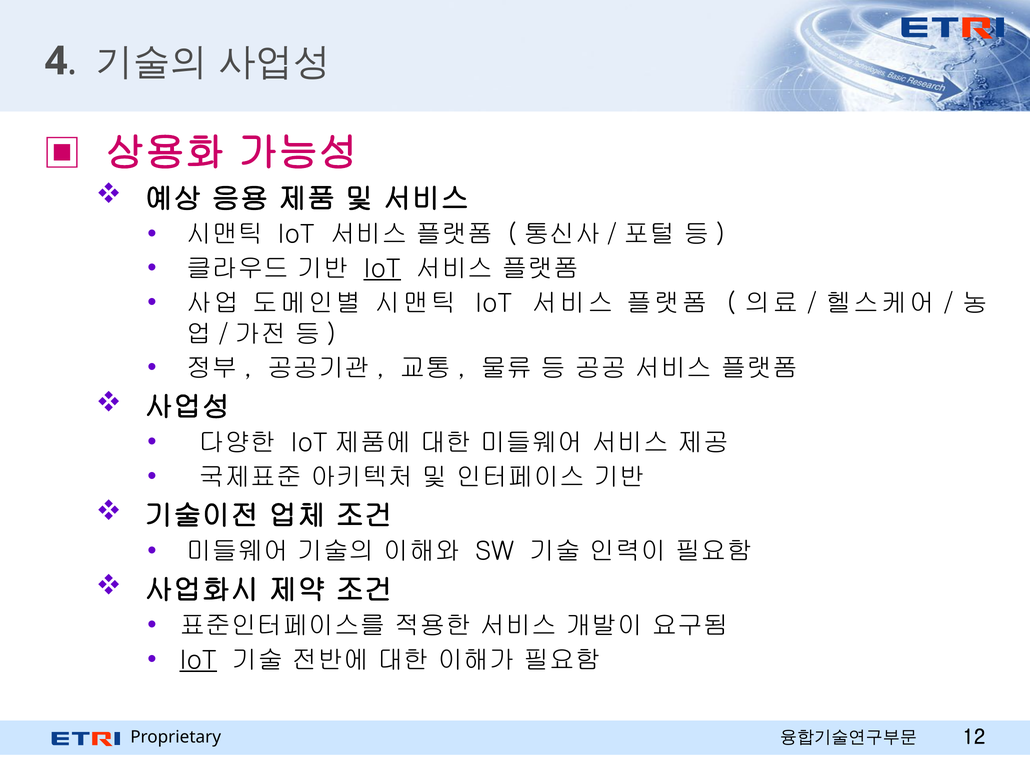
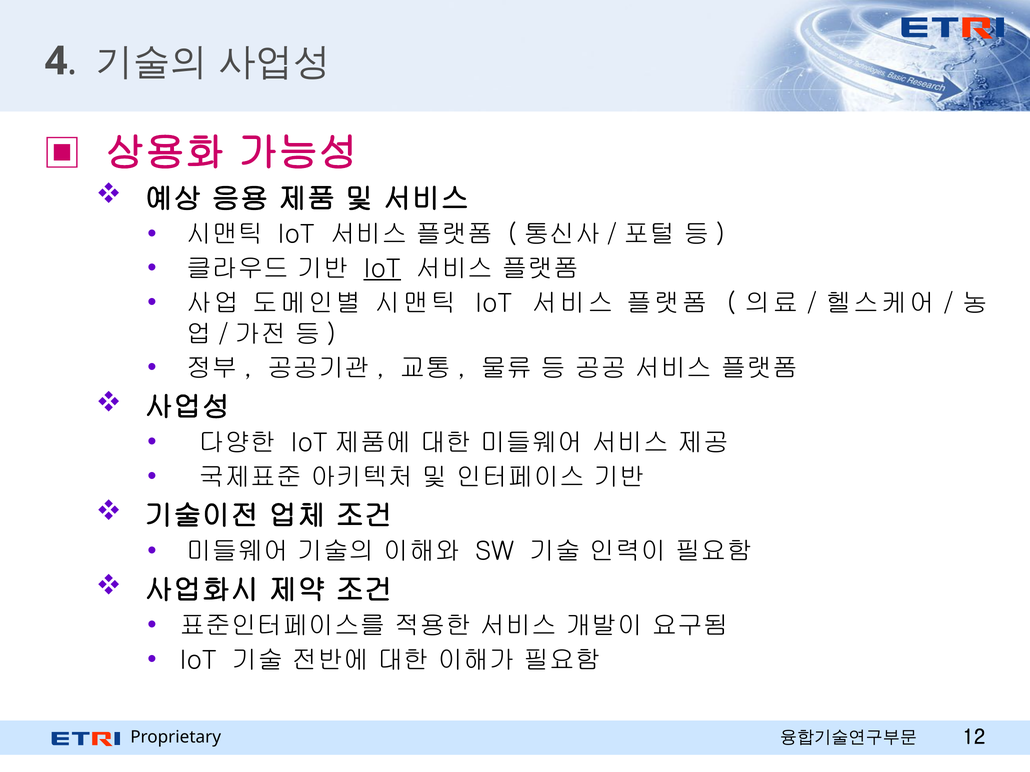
IoT at (198, 661) underline: present -> none
